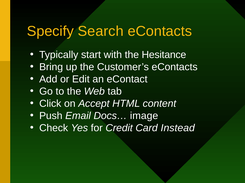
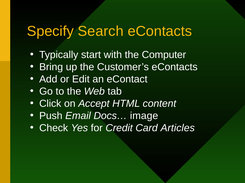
Hesitance: Hesitance -> Computer
Instead: Instead -> Articles
